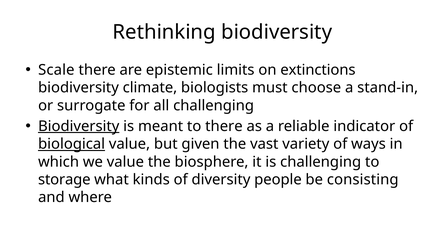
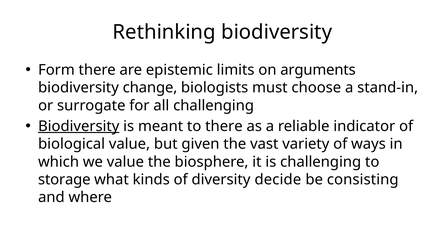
Scale: Scale -> Form
extinctions: extinctions -> arguments
climate: climate -> change
biological underline: present -> none
people: people -> decide
